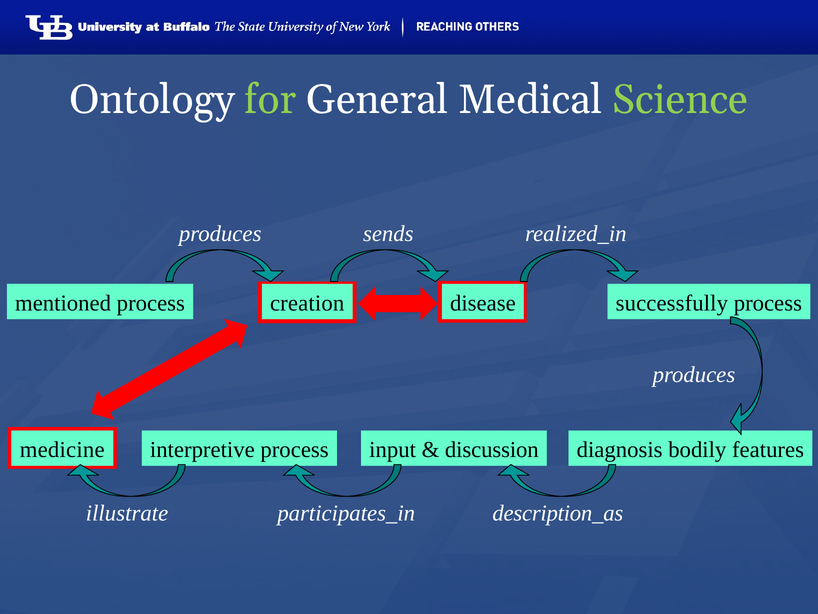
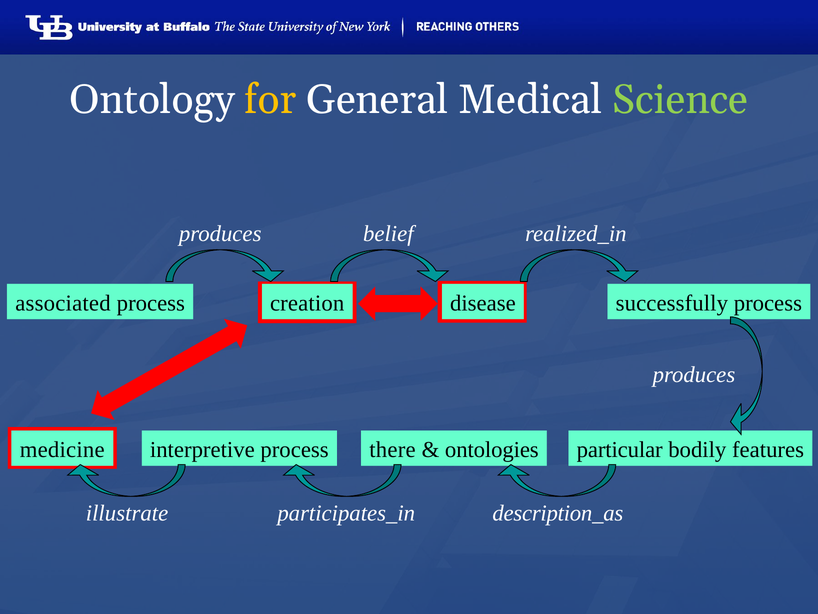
for colour: light green -> yellow
sends: sends -> belief
mentioned: mentioned -> associated
input: input -> there
discussion: discussion -> ontologies
diagnosis: diagnosis -> particular
